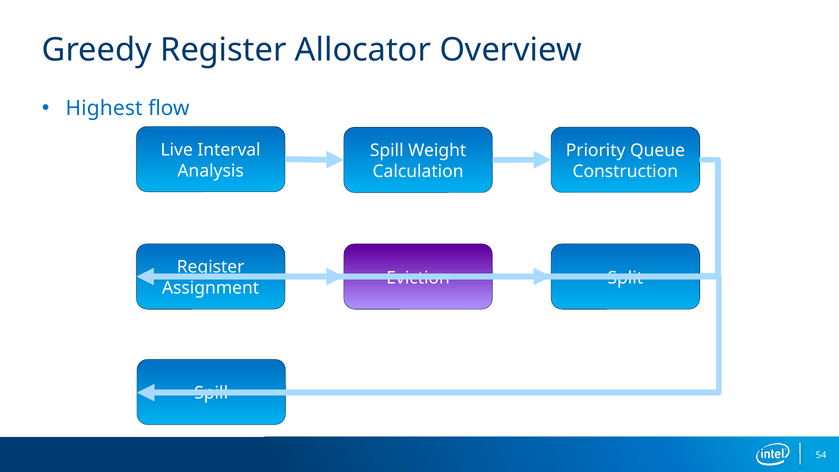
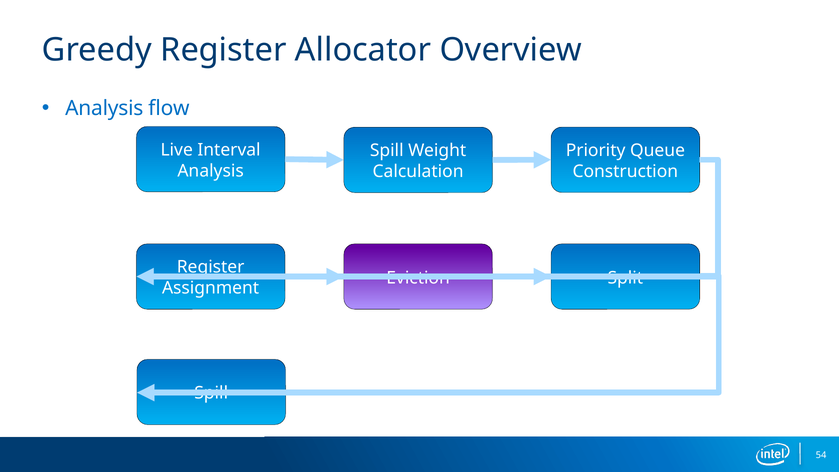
Highest at (104, 108): Highest -> Analysis
